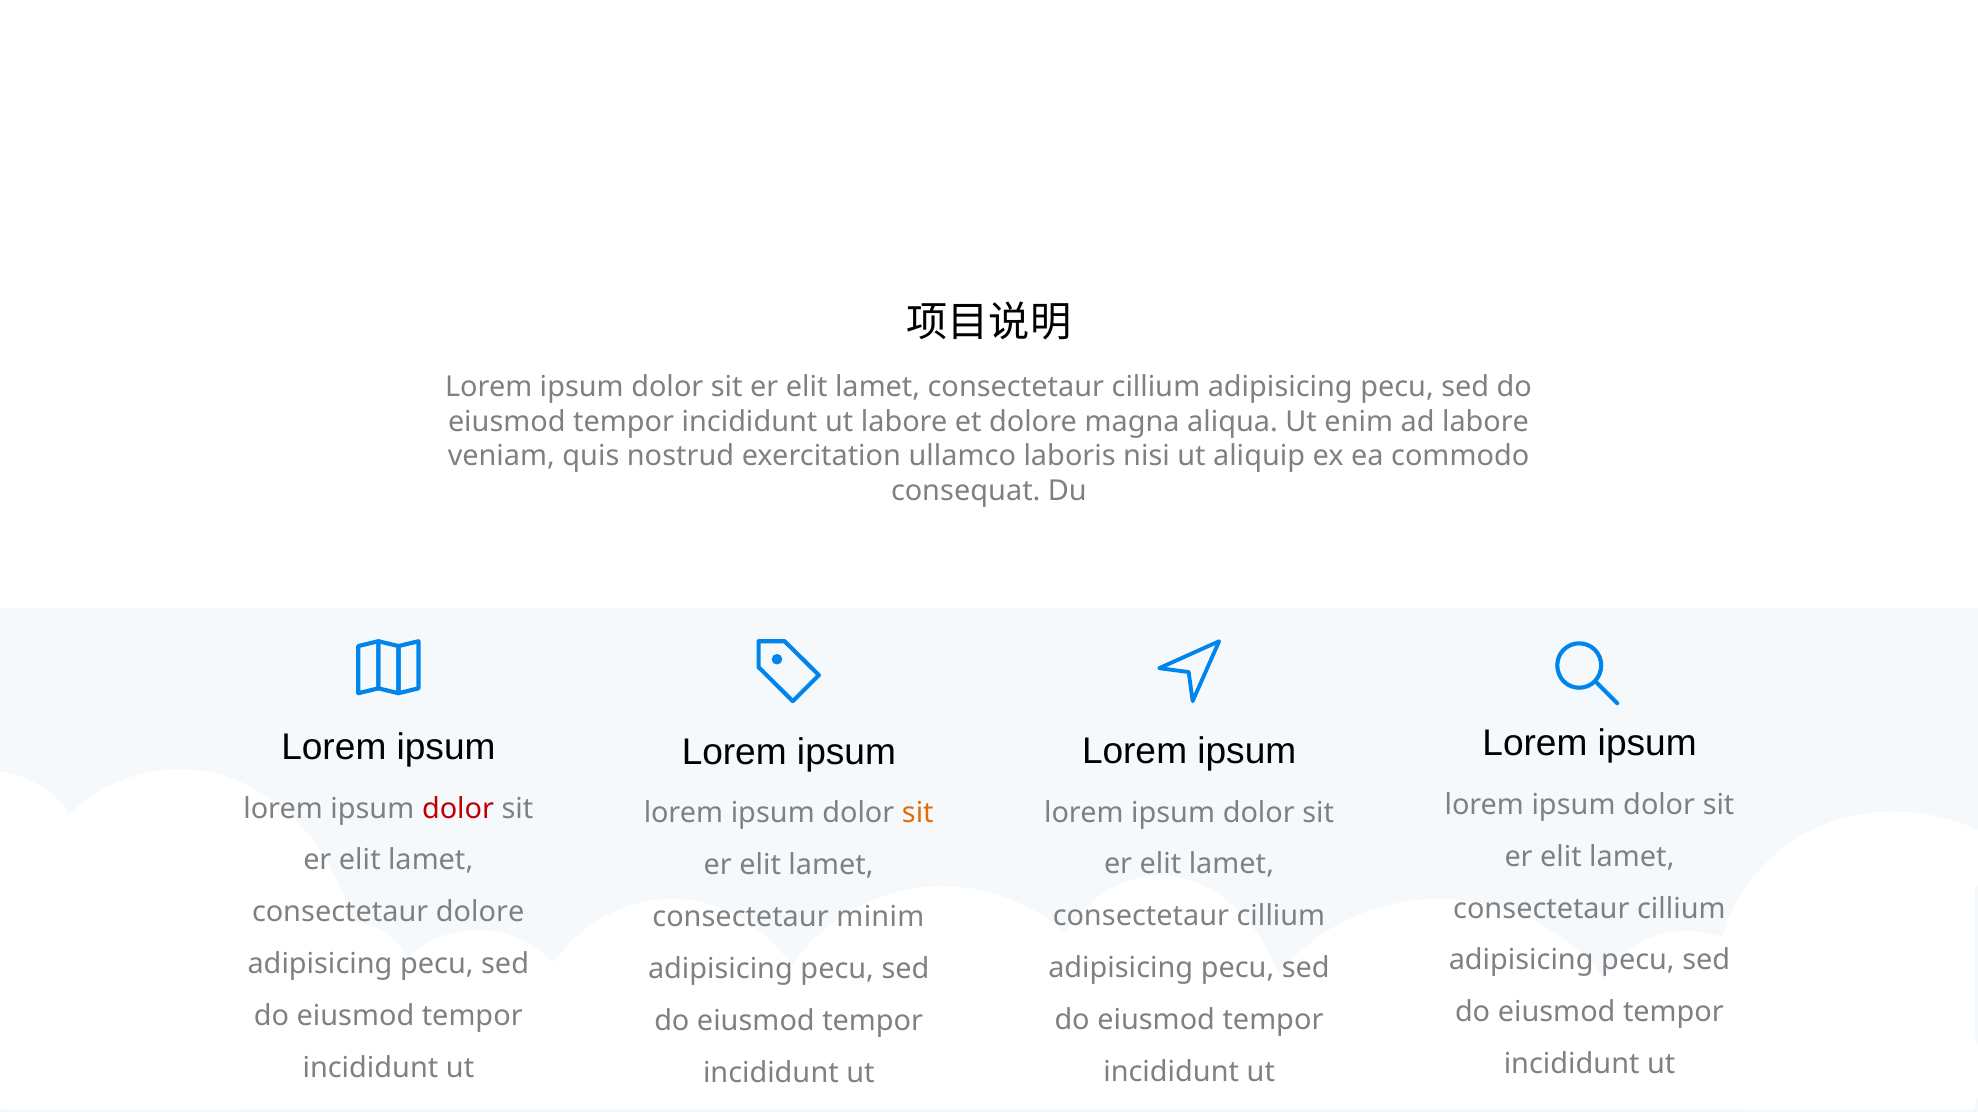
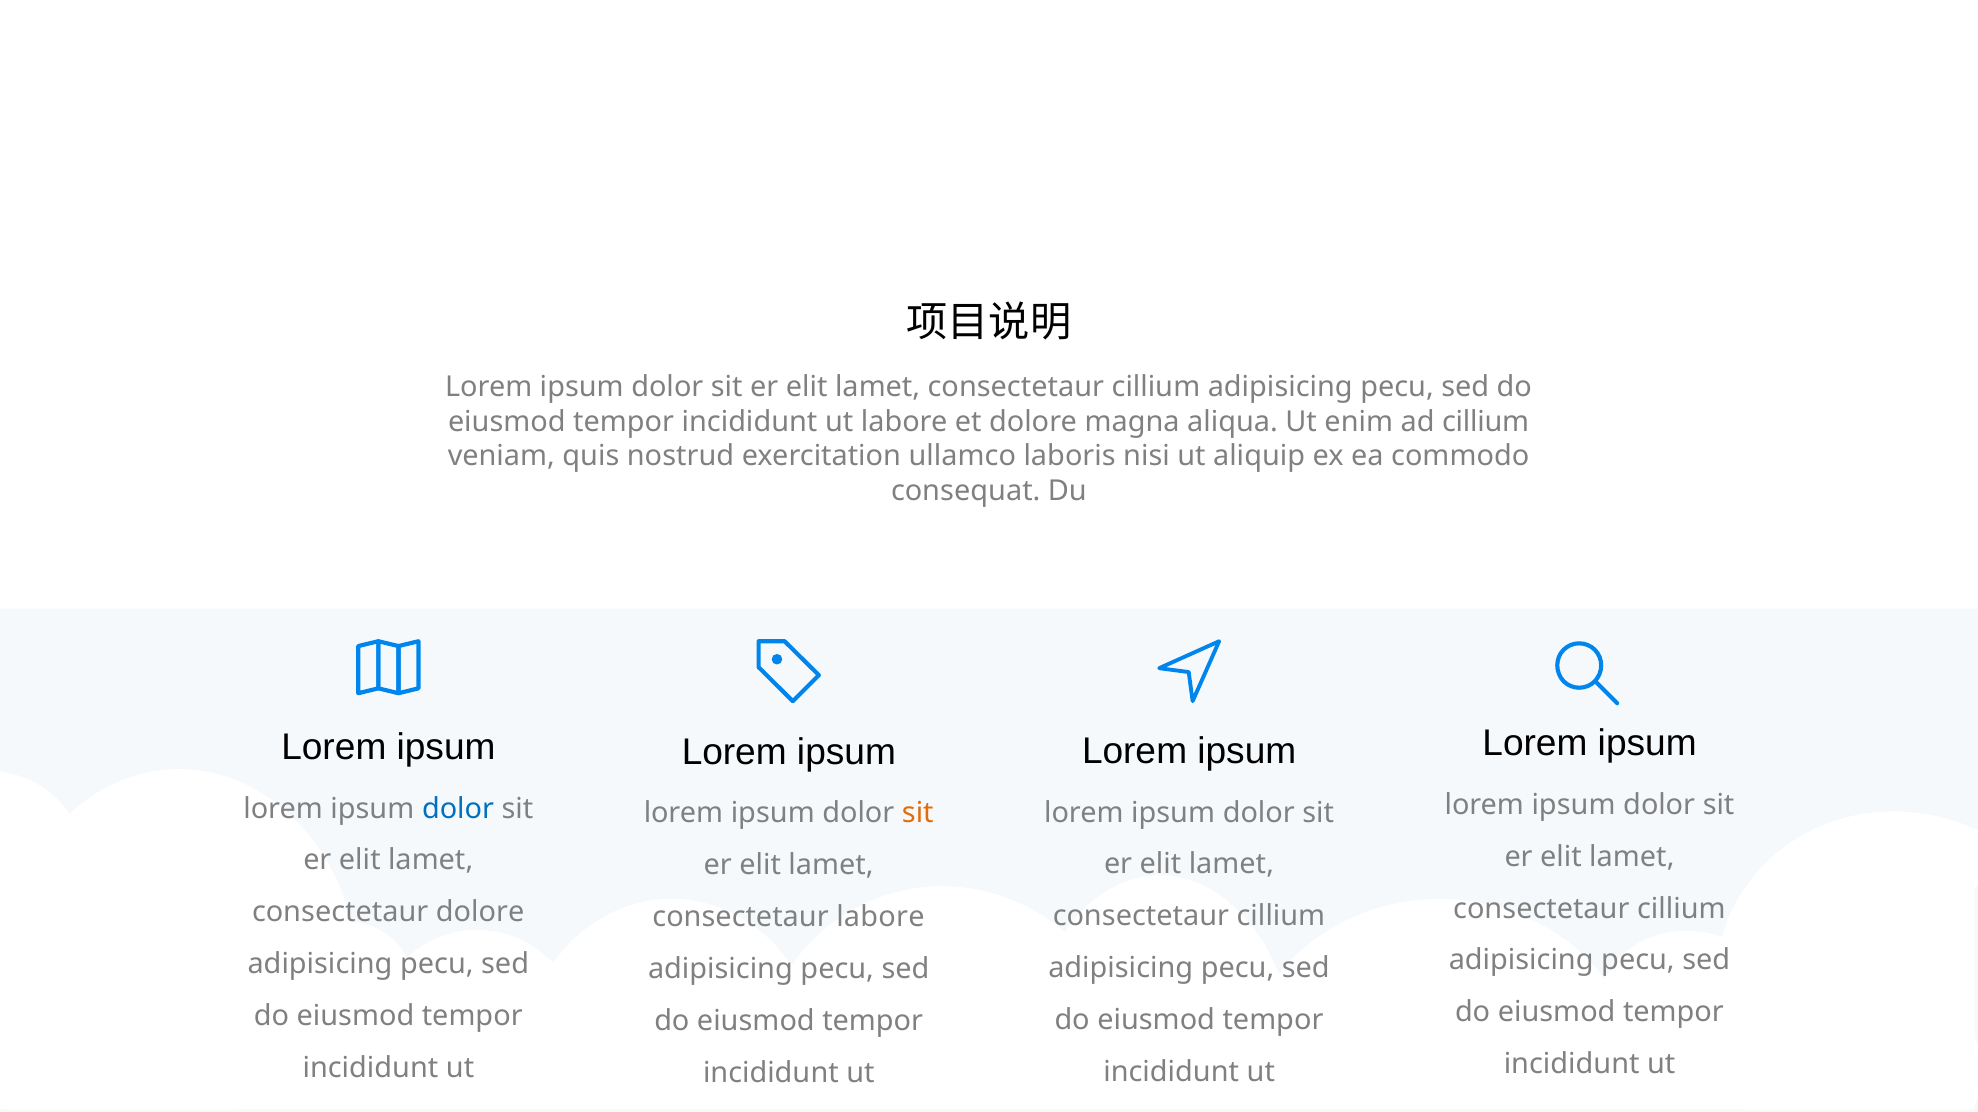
ad labore: labore -> cillium
dolor at (458, 809) colour: red -> blue
consectetaur minim: minim -> labore
